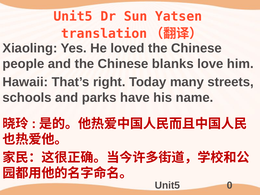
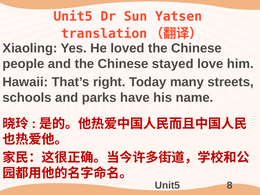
blanks: blanks -> stayed
0: 0 -> 8
